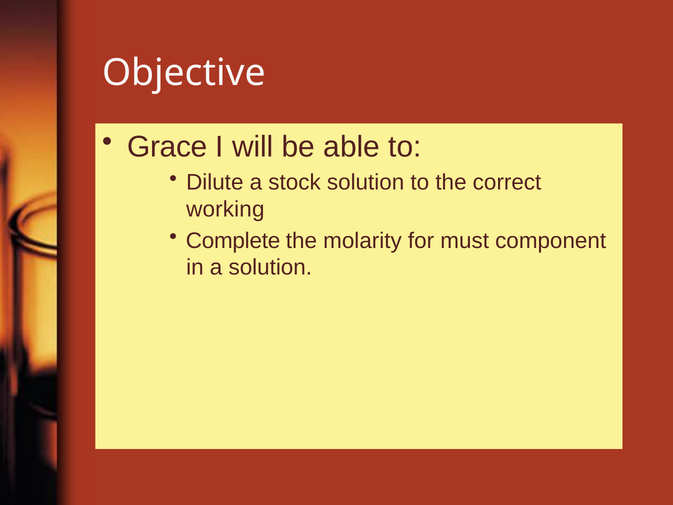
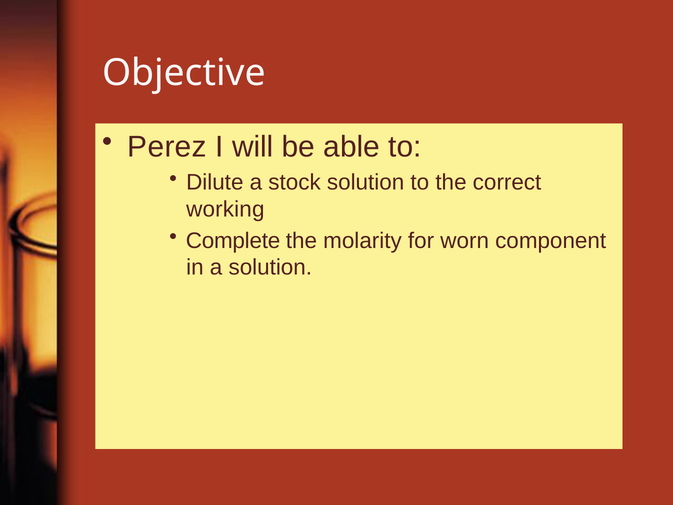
Grace: Grace -> Perez
must: must -> worn
